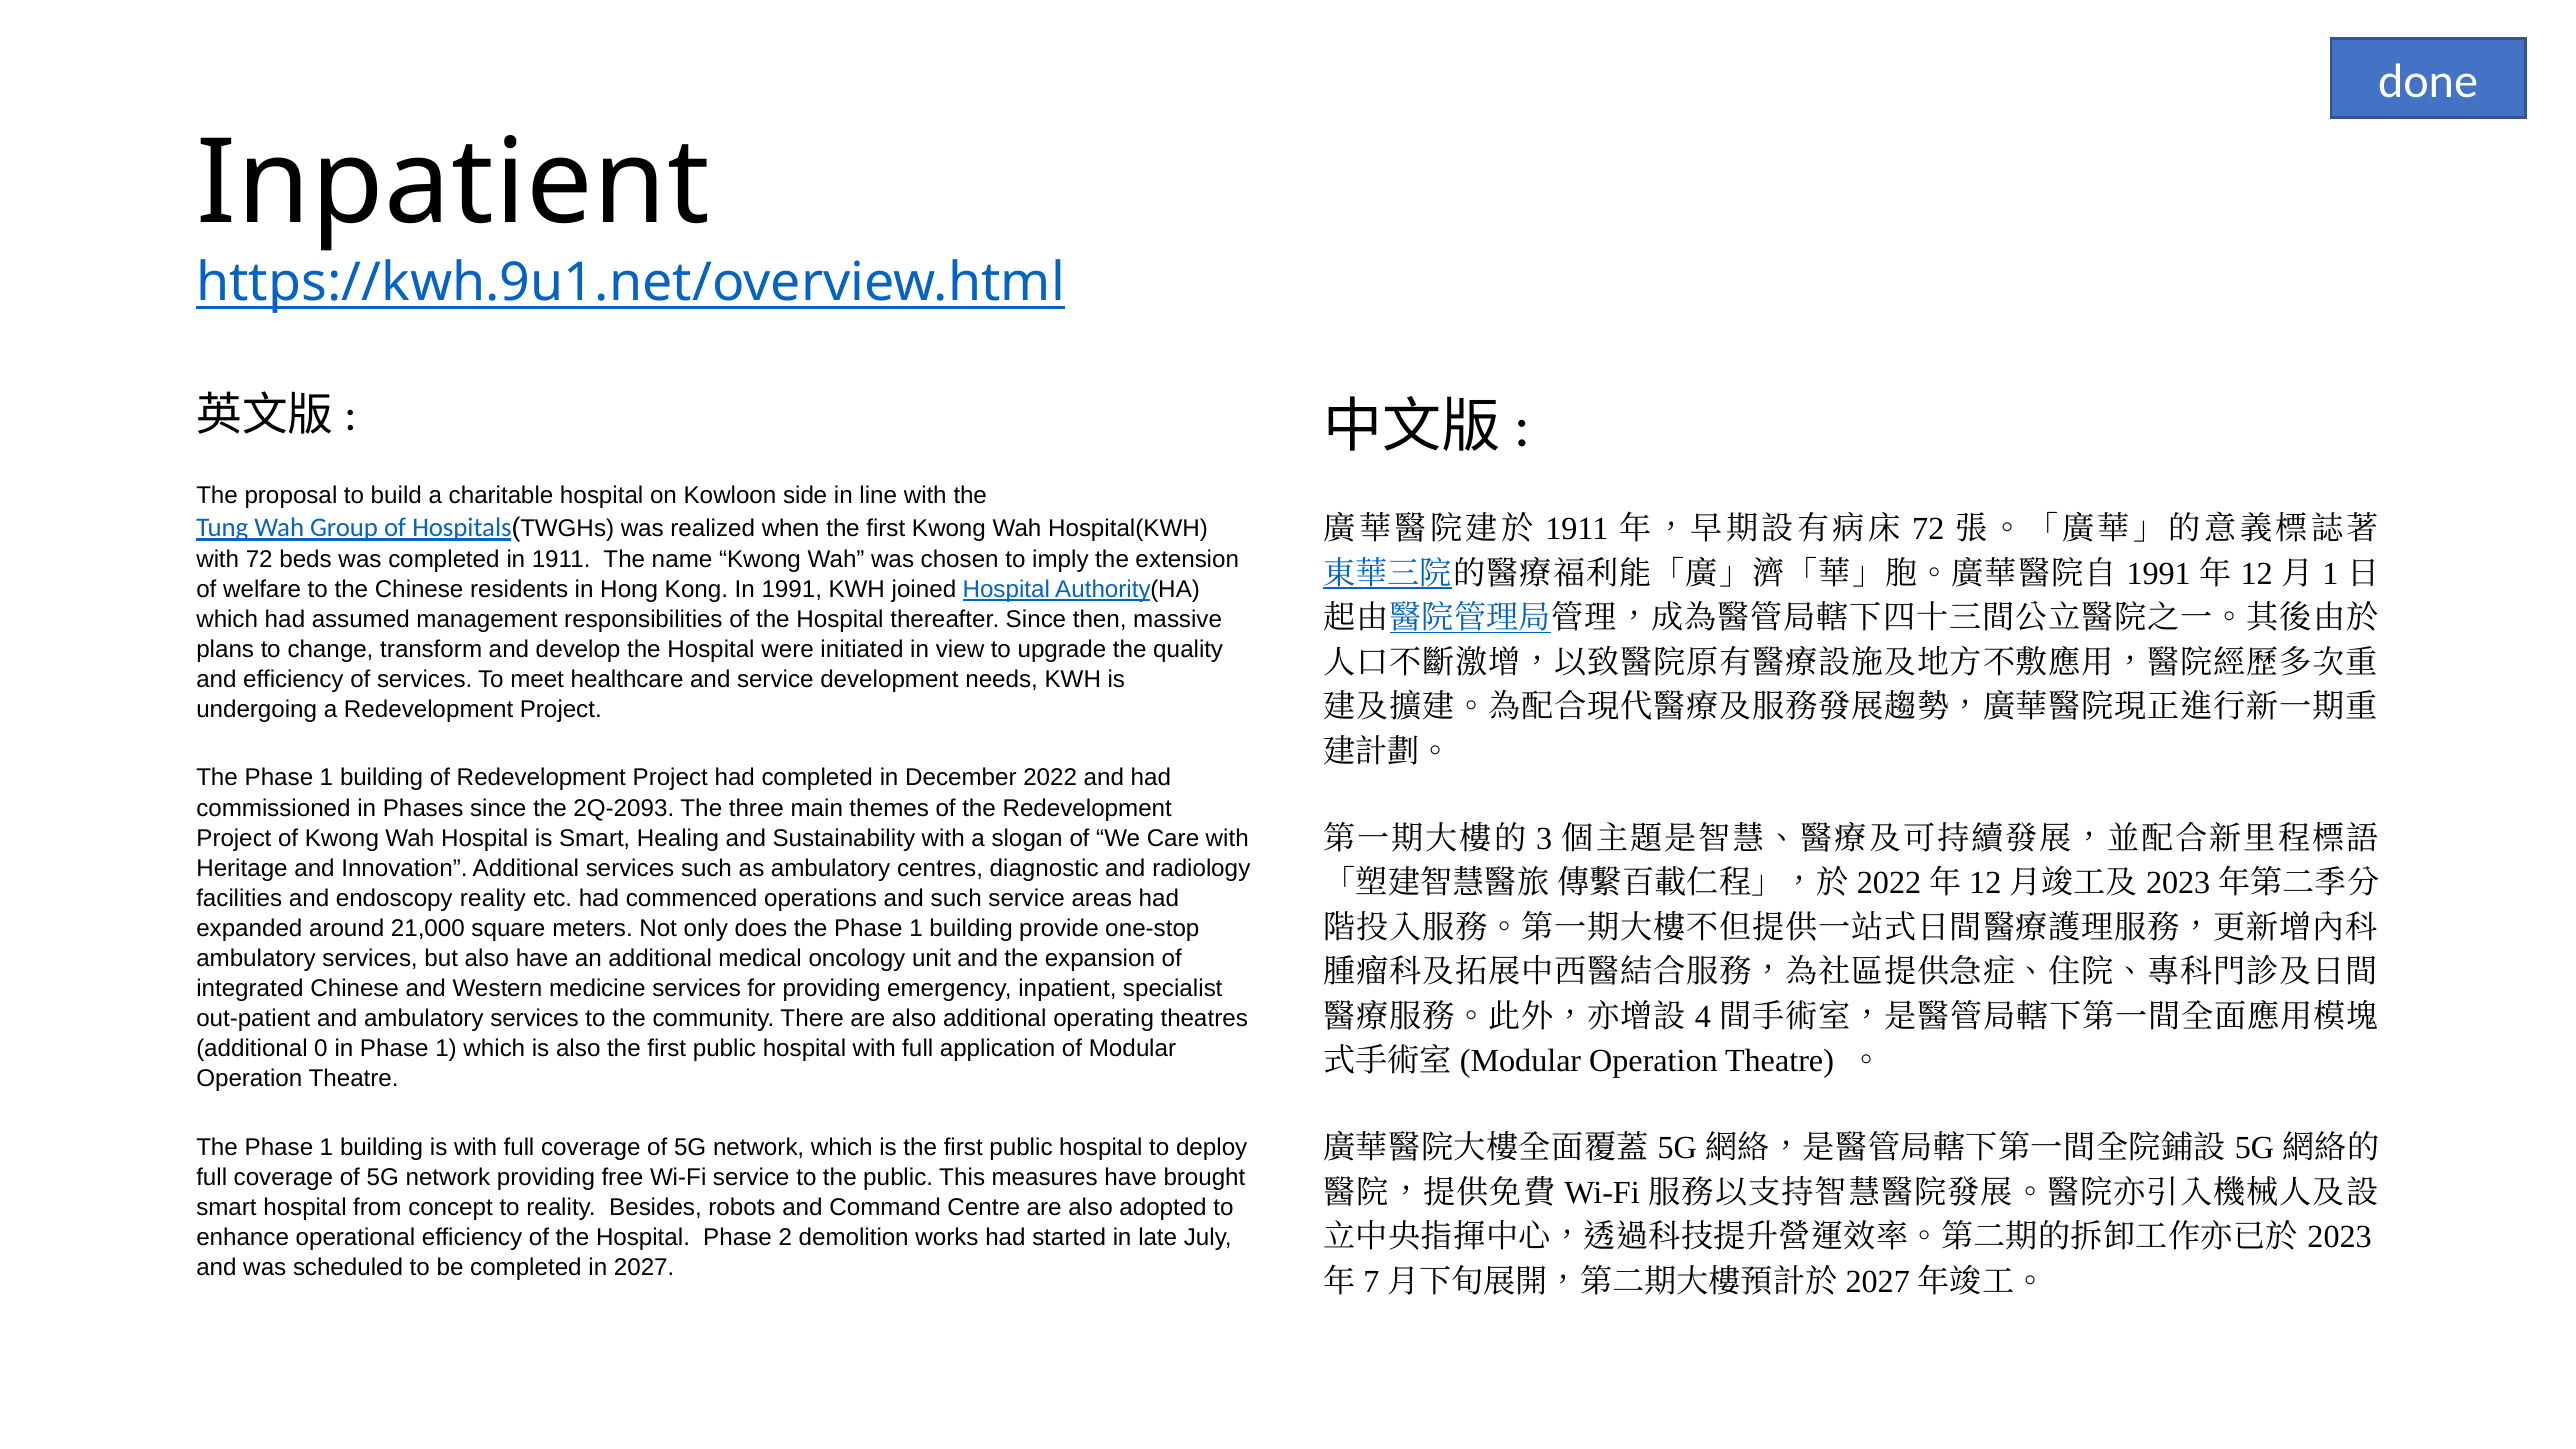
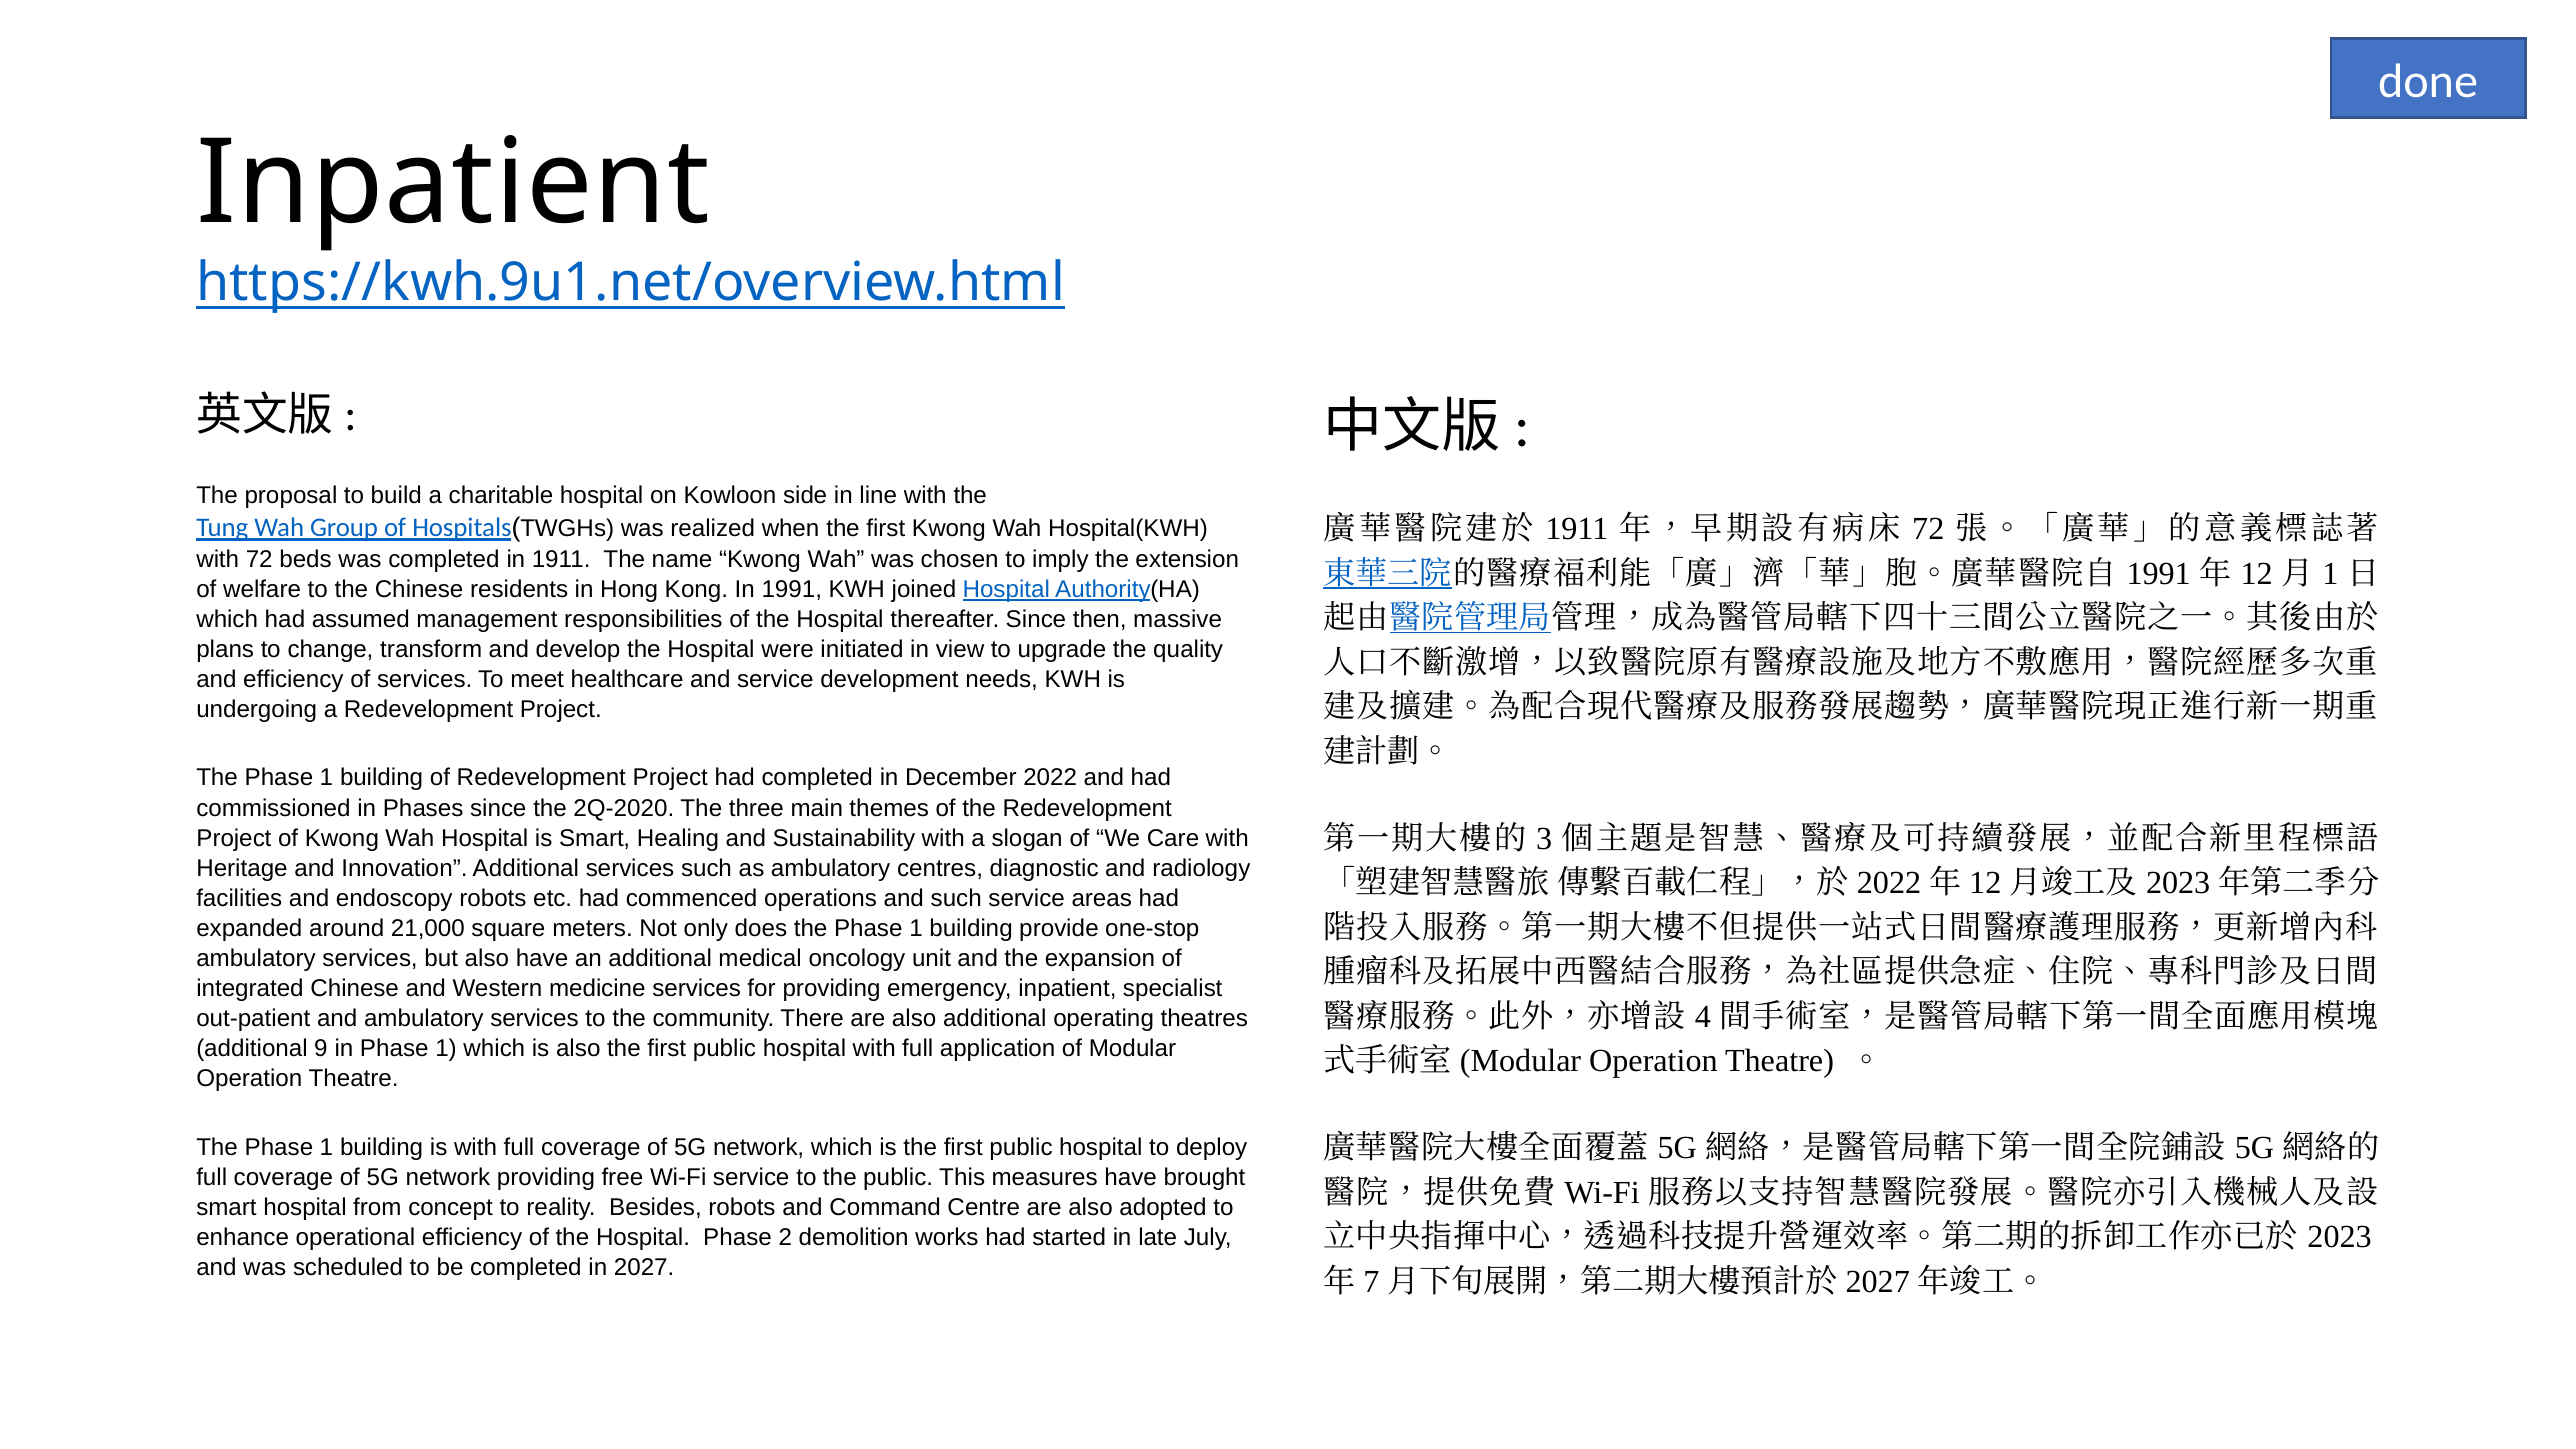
2Q-2093: 2Q-2093 -> 2Q-2020
endoscopy reality: reality -> robots
0: 0 -> 9
